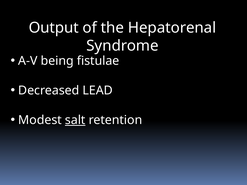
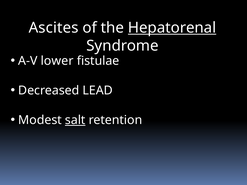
Output: Output -> Ascites
Hepatorenal underline: none -> present
being: being -> lower
